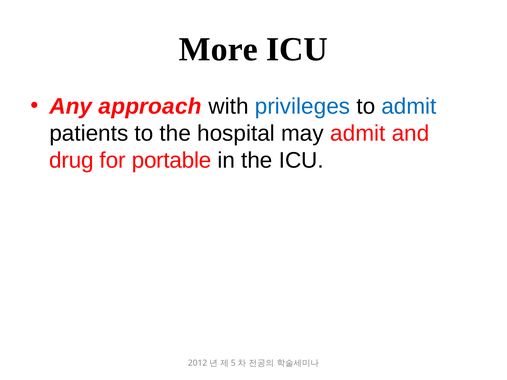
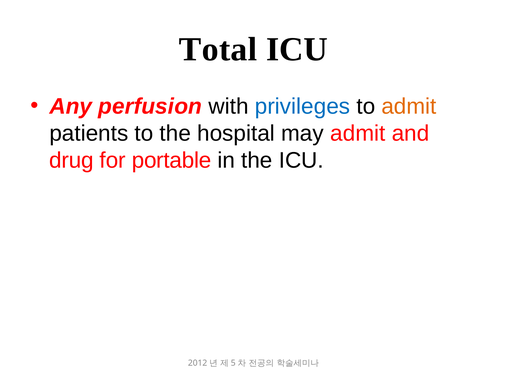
More: More -> Total
approach: approach -> perfusion
admit at (409, 106) colour: blue -> orange
